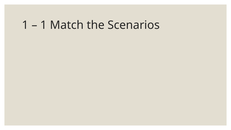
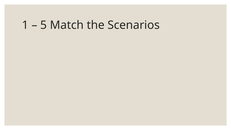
1 at (44, 25): 1 -> 5
